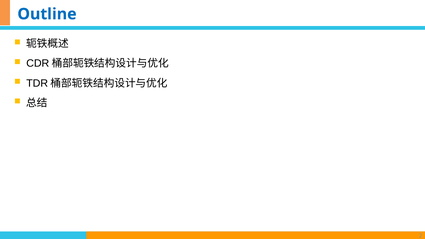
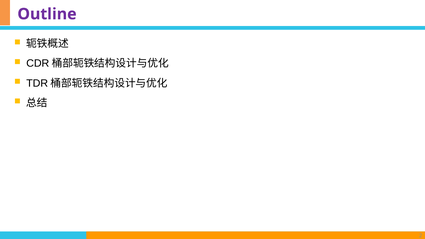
Outline colour: blue -> purple
